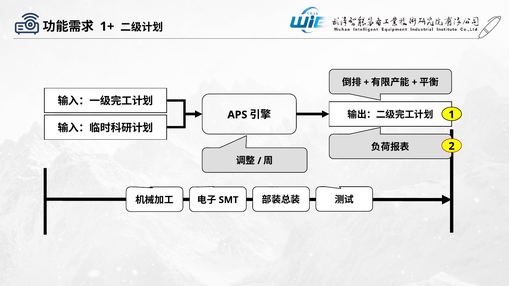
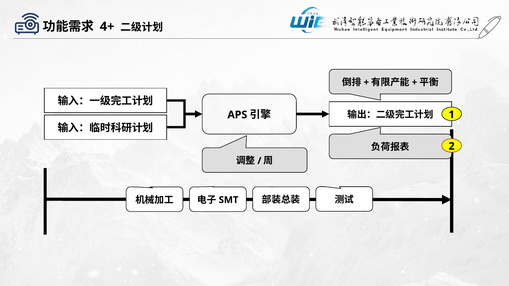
1+: 1+ -> 4+
